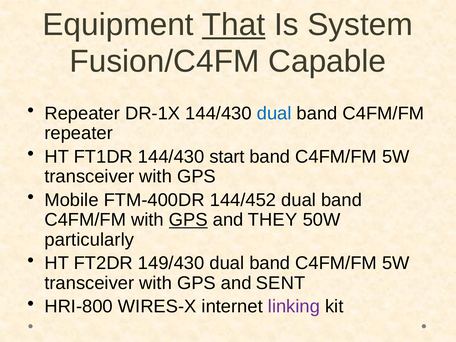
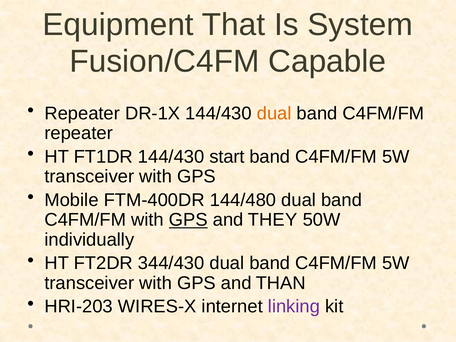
That underline: present -> none
dual at (274, 113) colour: blue -> orange
144/452: 144/452 -> 144/480
particularly: particularly -> individually
149/430: 149/430 -> 344/430
SENT: SENT -> THAN
HRI-800: HRI-800 -> HRI-203
